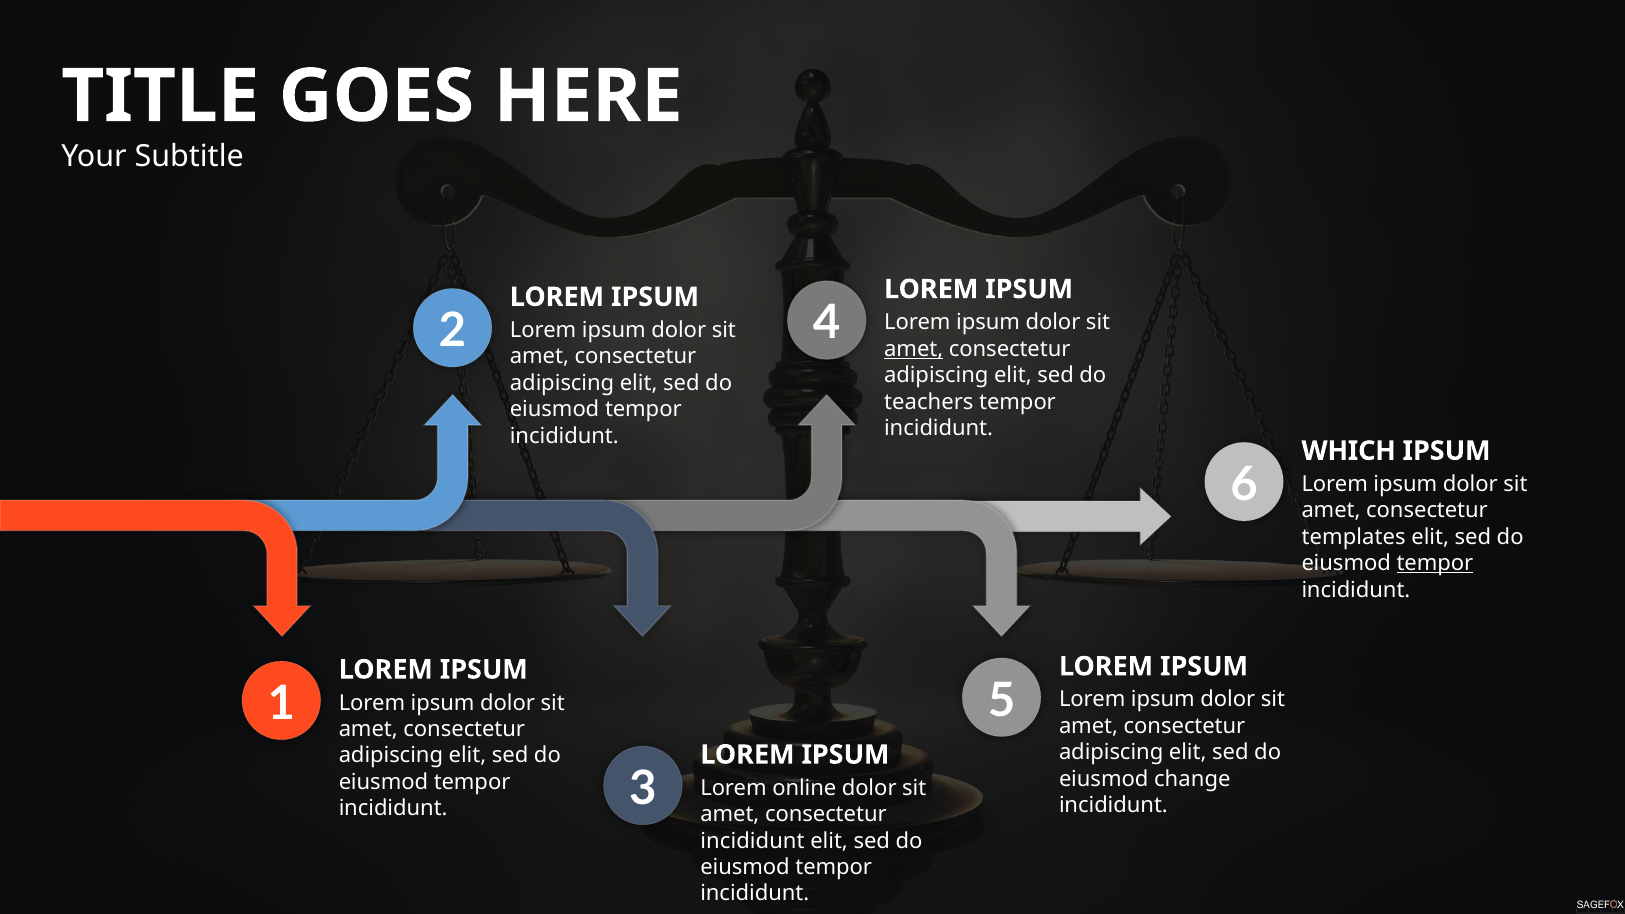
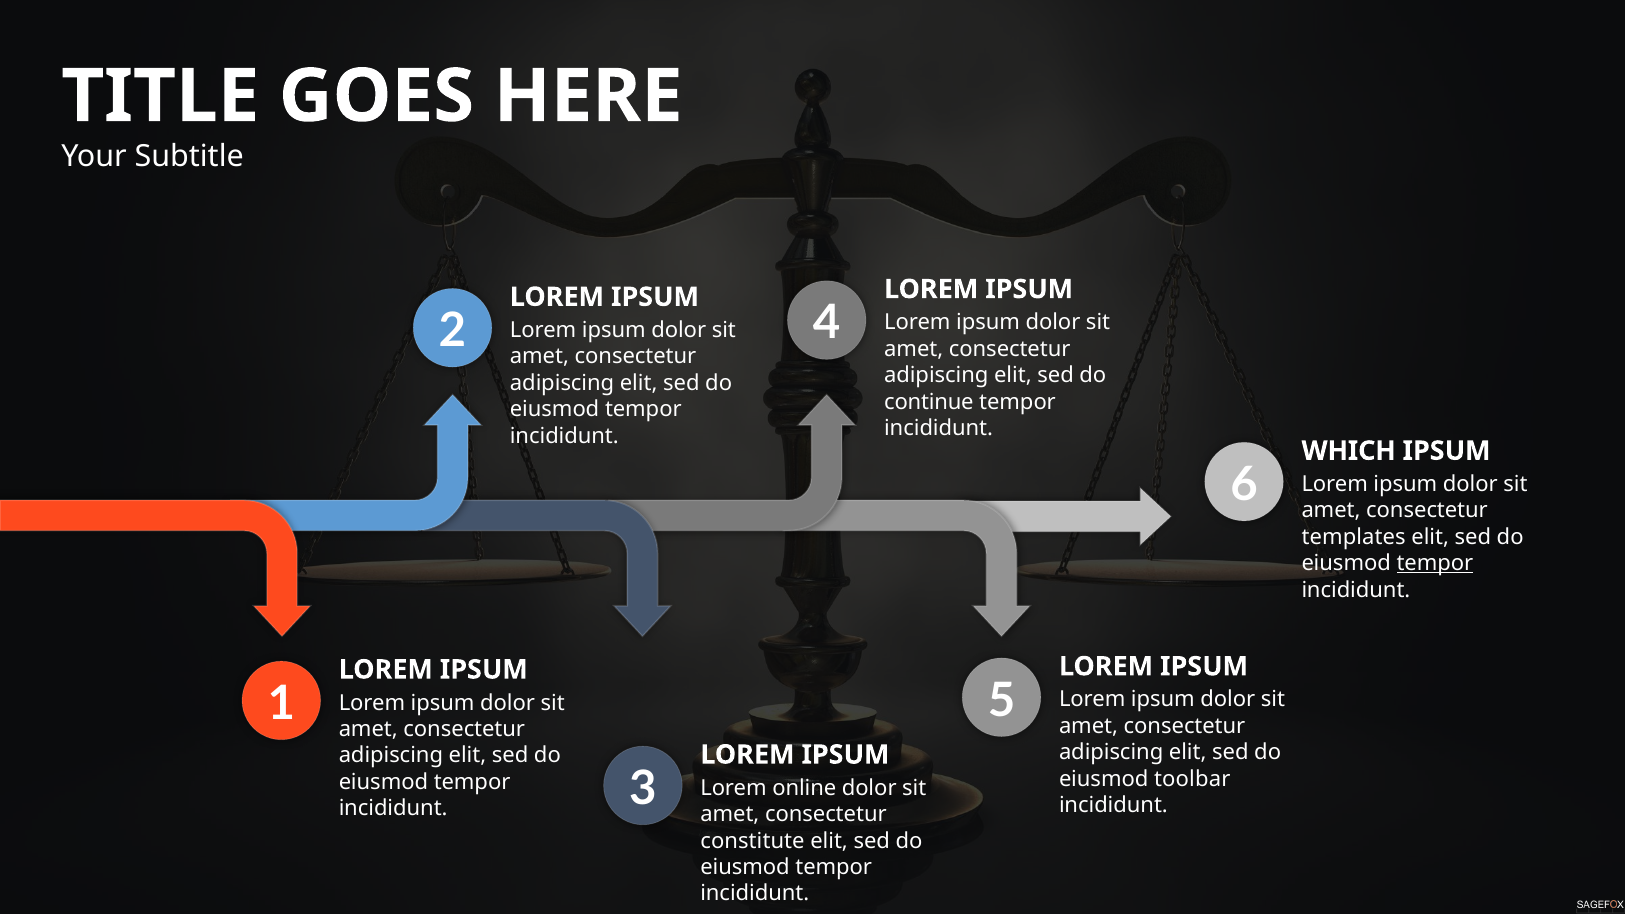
amet at (914, 349) underline: present -> none
teachers: teachers -> continue
change: change -> toolbar
incididunt at (753, 841): incididunt -> constitute
